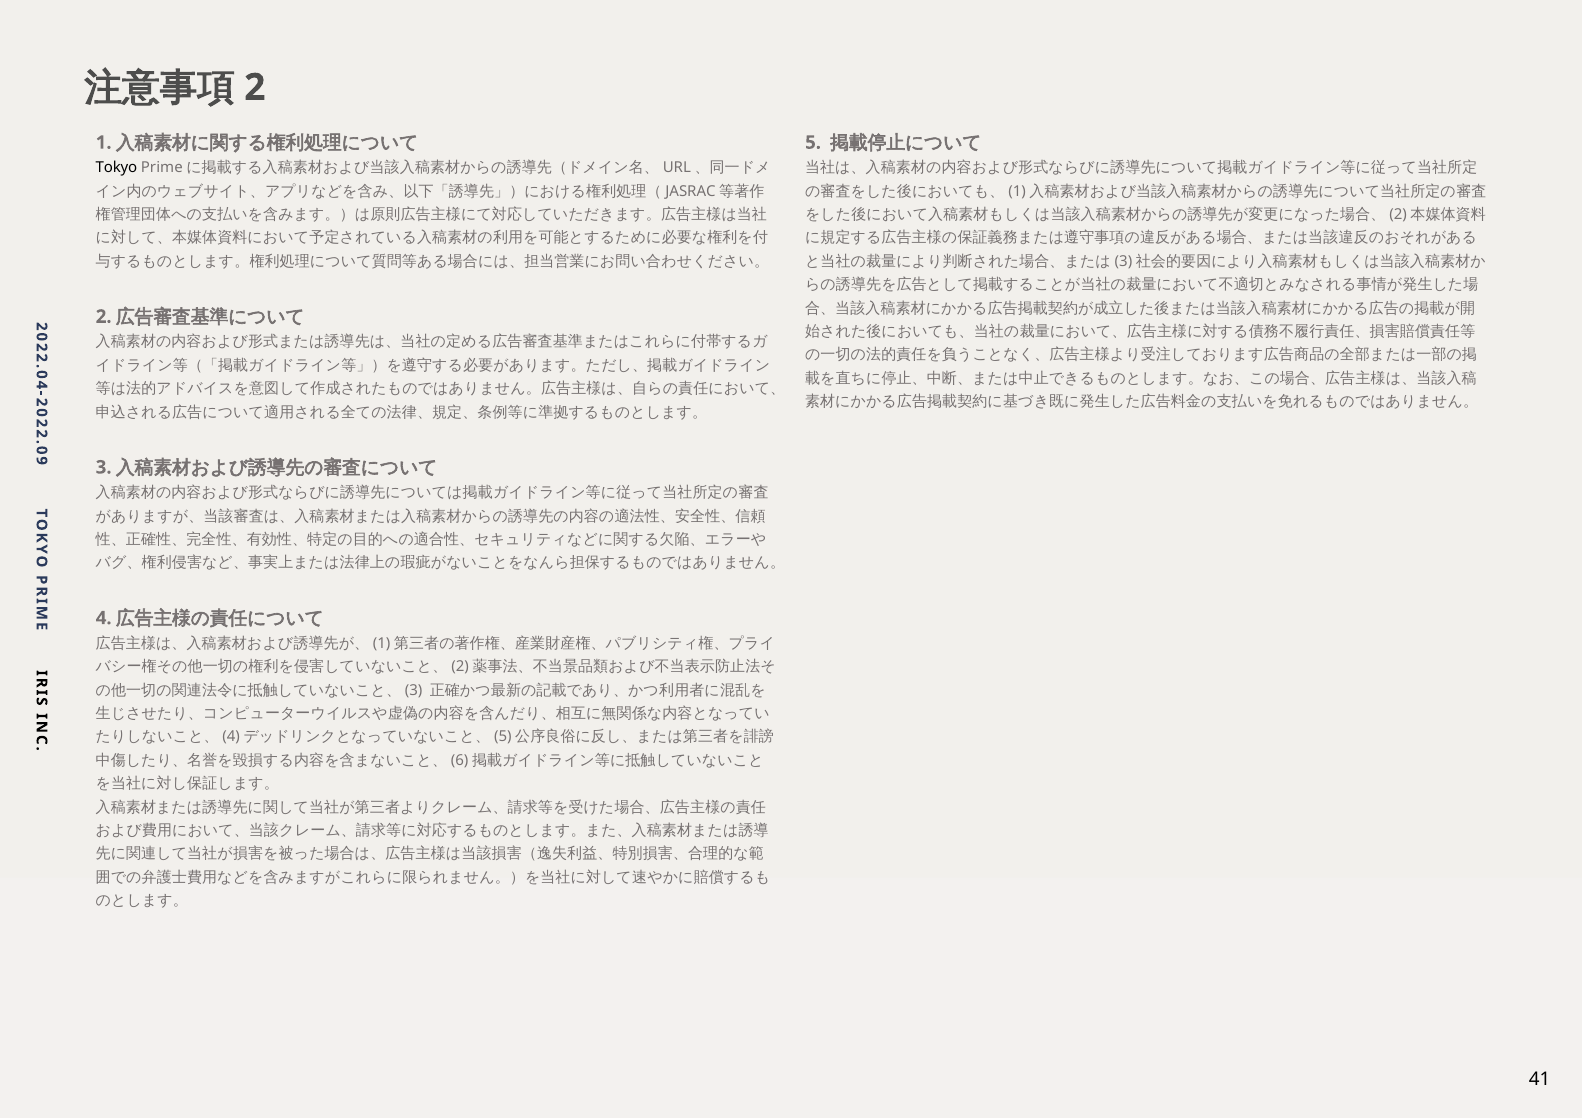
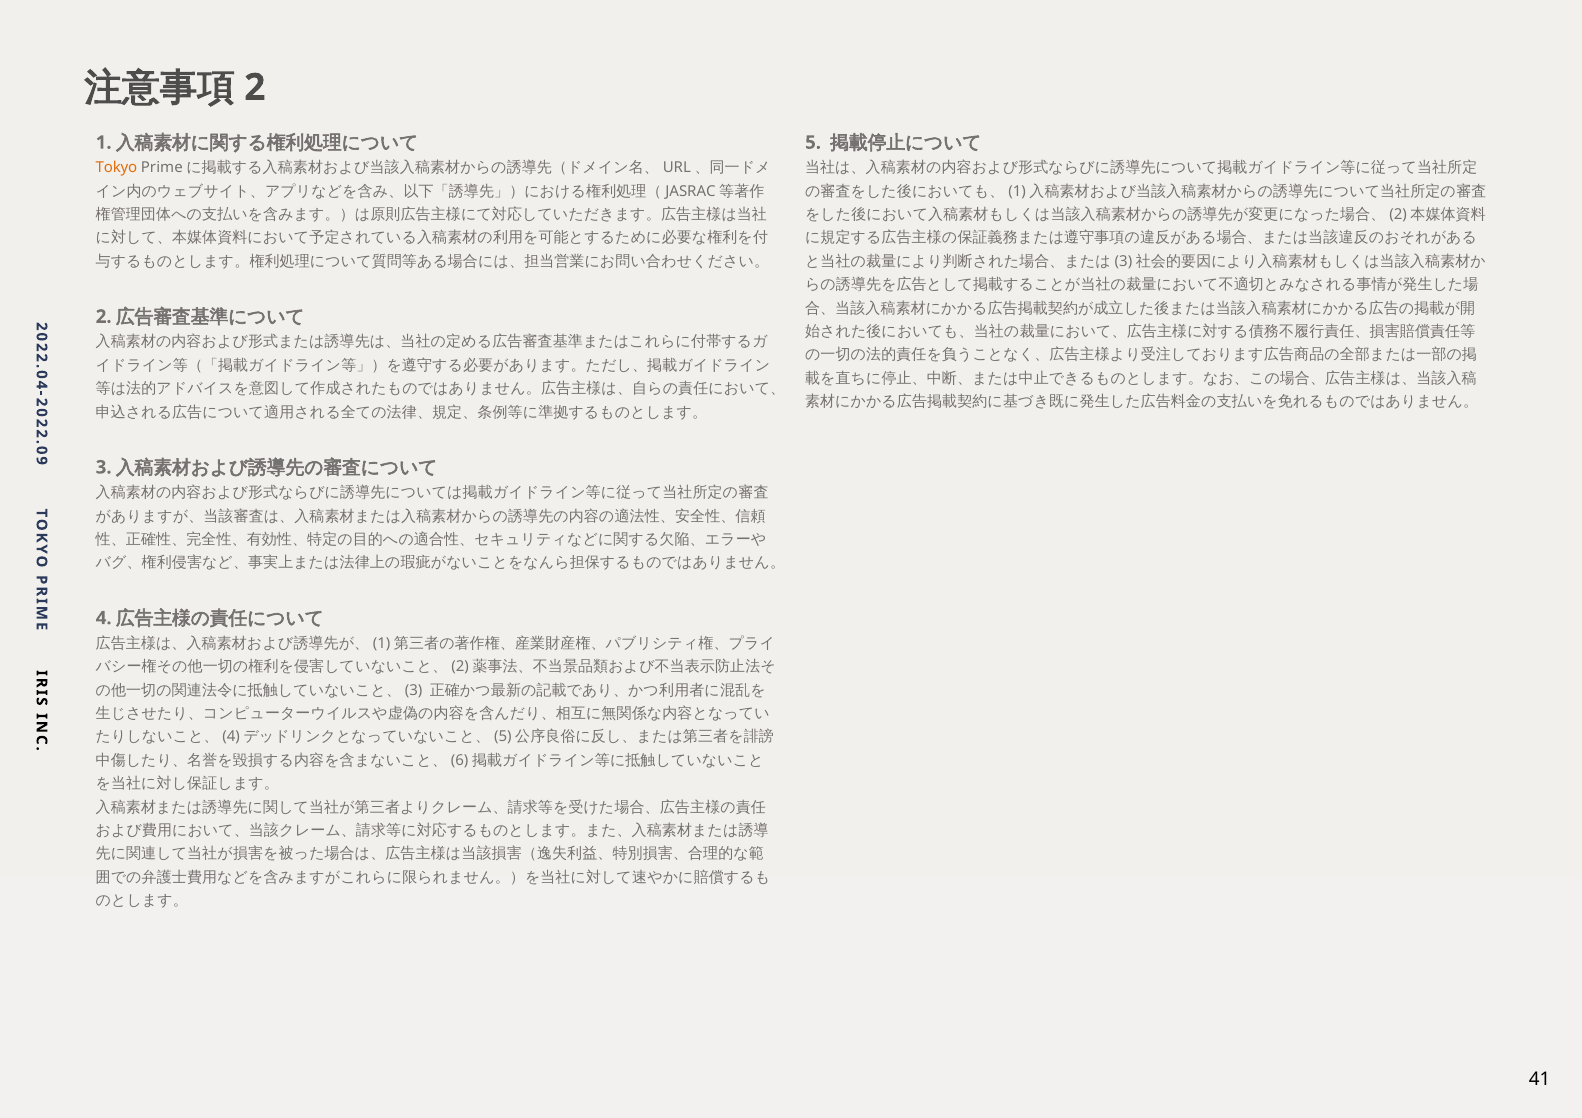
Tokyo colour: black -> orange
